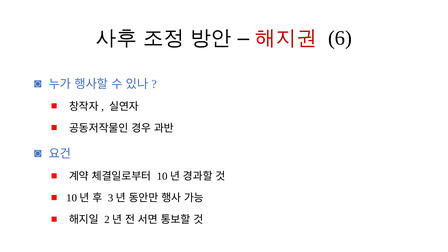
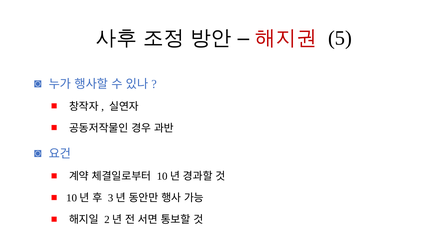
6: 6 -> 5
